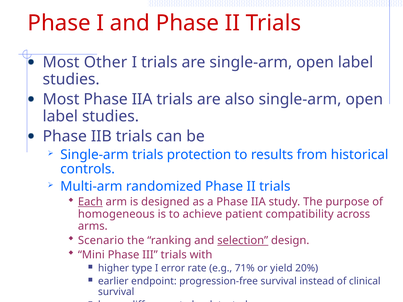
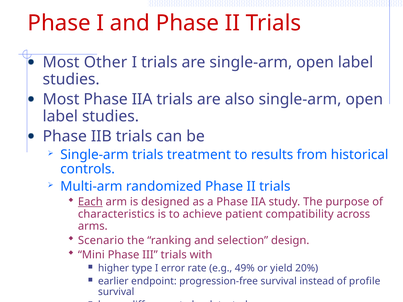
protection: protection -> treatment
homogeneous: homogeneous -> characteristics
selection underline: present -> none
71%: 71% -> 49%
clinical: clinical -> profile
